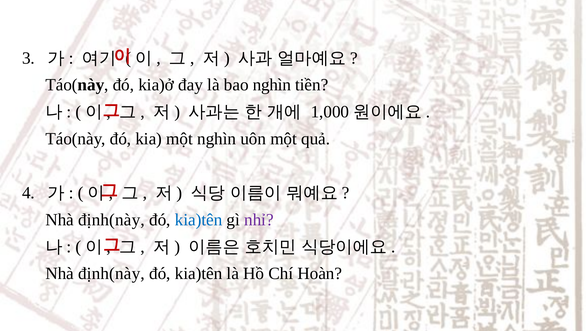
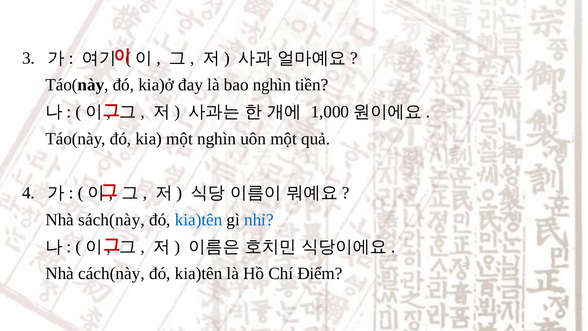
định(này at (111, 220): định(này -> sách(này
nhỉ colour: purple -> blue
định(này at (111, 273): định(này -> cách(này
Hoàn: Hoàn -> Điểm
